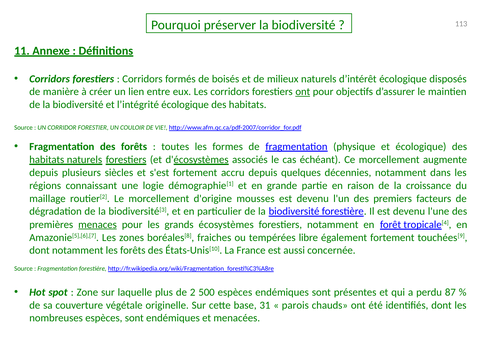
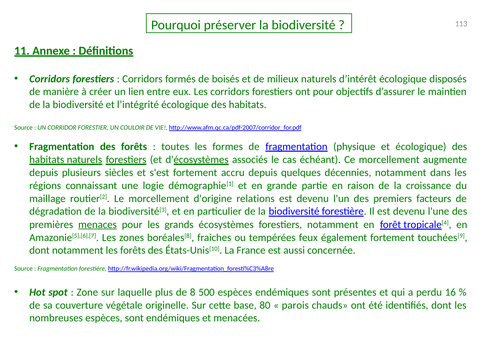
ont at (303, 92) underline: present -> none
mousses: mousses -> relations
libre: libre -> feux
2: 2 -> 8
87: 87 -> 16
31: 31 -> 80
